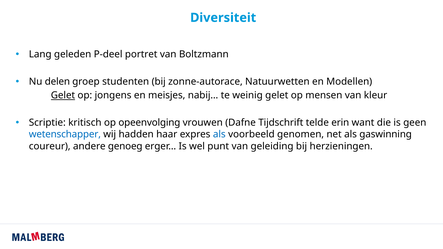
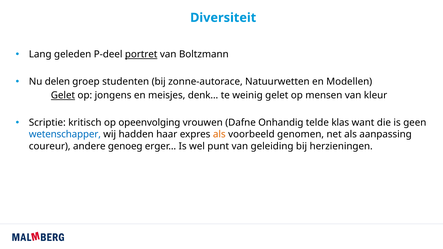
portret underline: none -> present
nabij…: nabij… -> denk…
Tijdschrift: Tijdschrift -> Onhandig
erin: erin -> klas
als at (219, 134) colour: blue -> orange
gaswinning: gaswinning -> aanpassing
